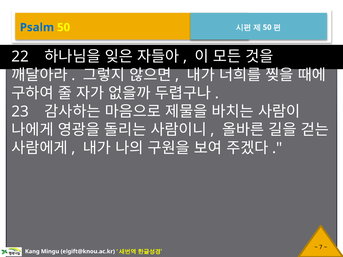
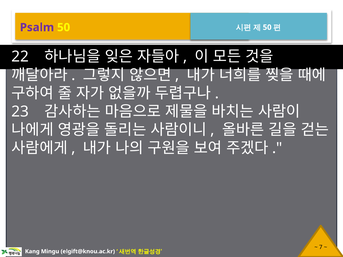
Psalm colour: blue -> purple
